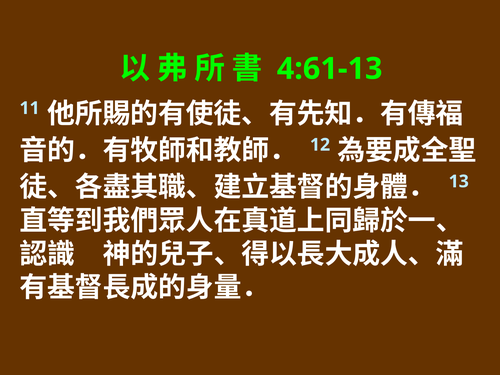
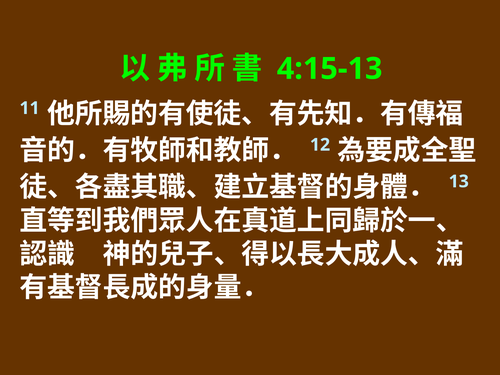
4:61-13: 4:61-13 -> 4:15-13
